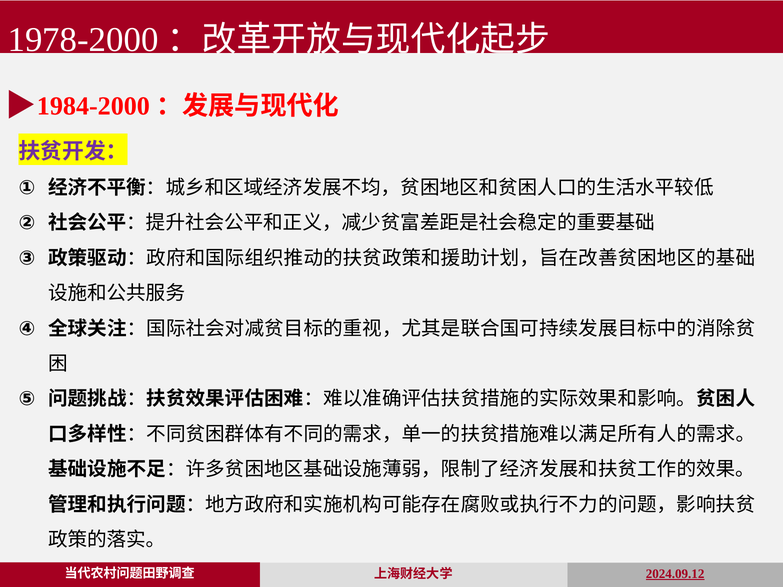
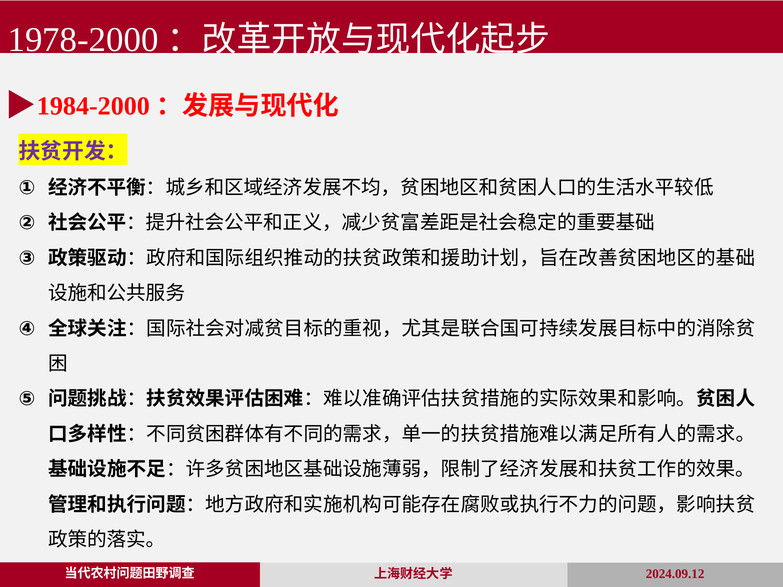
2024.09.12 underline: present -> none
